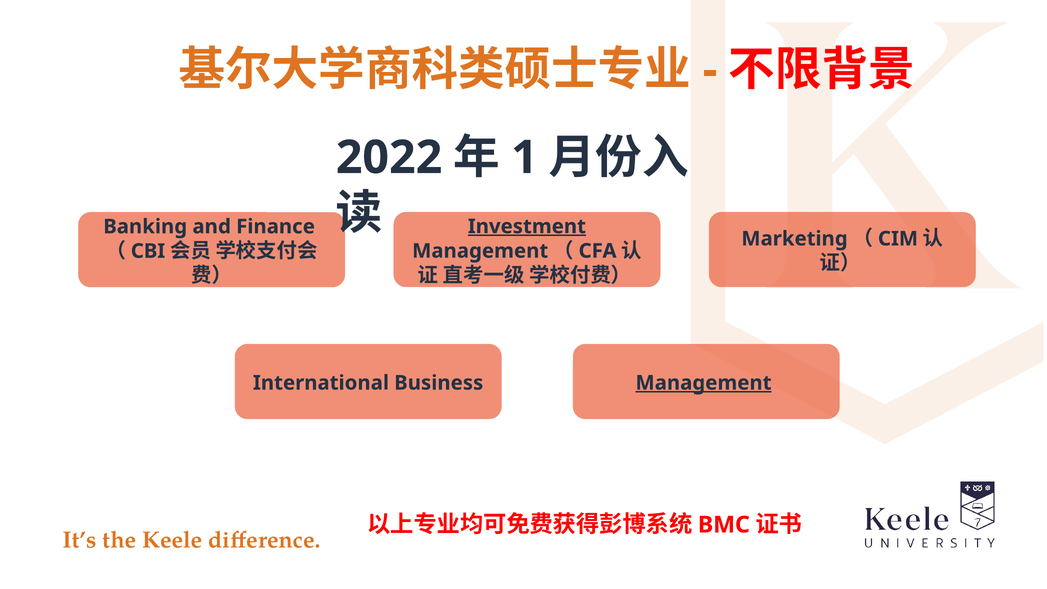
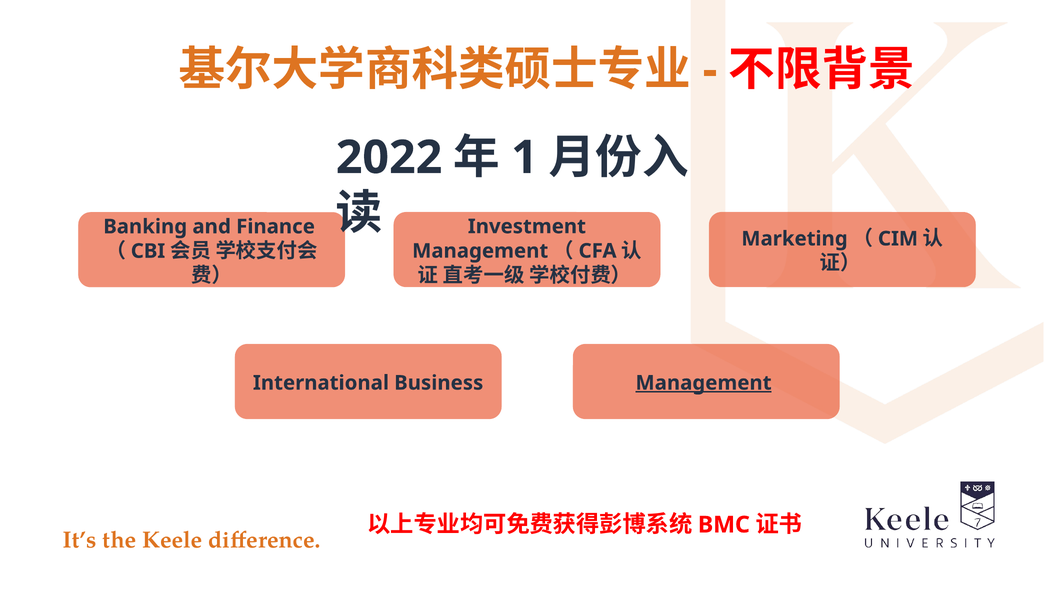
Investment underline: present -> none
